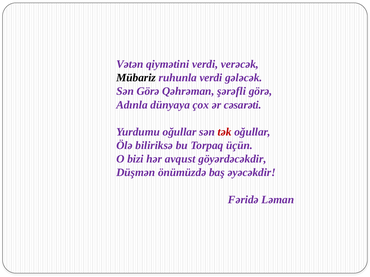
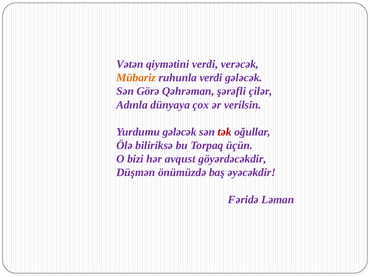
Mübariz colour: black -> orange
şərəfli görə: görə -> çilər
cəsarəti: cəsarəti -> verilsin
Yurdumu oğullar: oğullar -> gələcək
